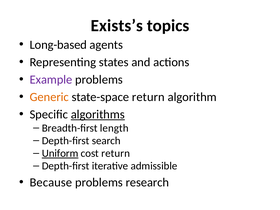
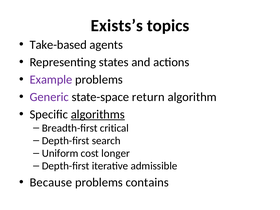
Long-based: Long-based -> Take-based
Generic colour: orange -> purple
length: length -> critical
Uniform underline: present -> none
cost return: return -> longer
research: research -> contains
